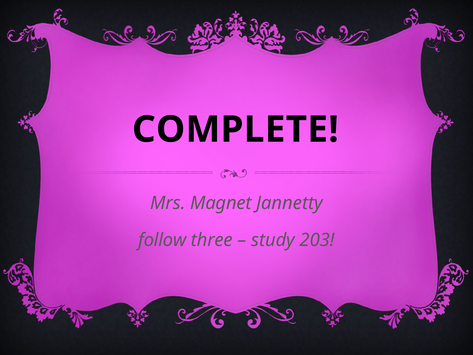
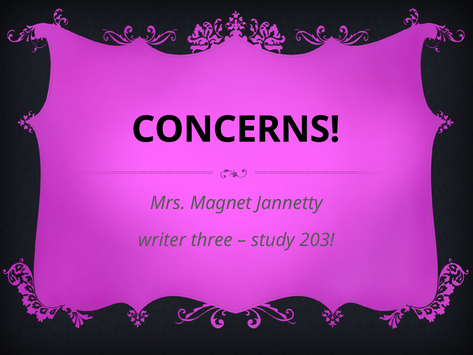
COMPLETE: COMPLETE -> CONCERNS
follow: follow -> writer
